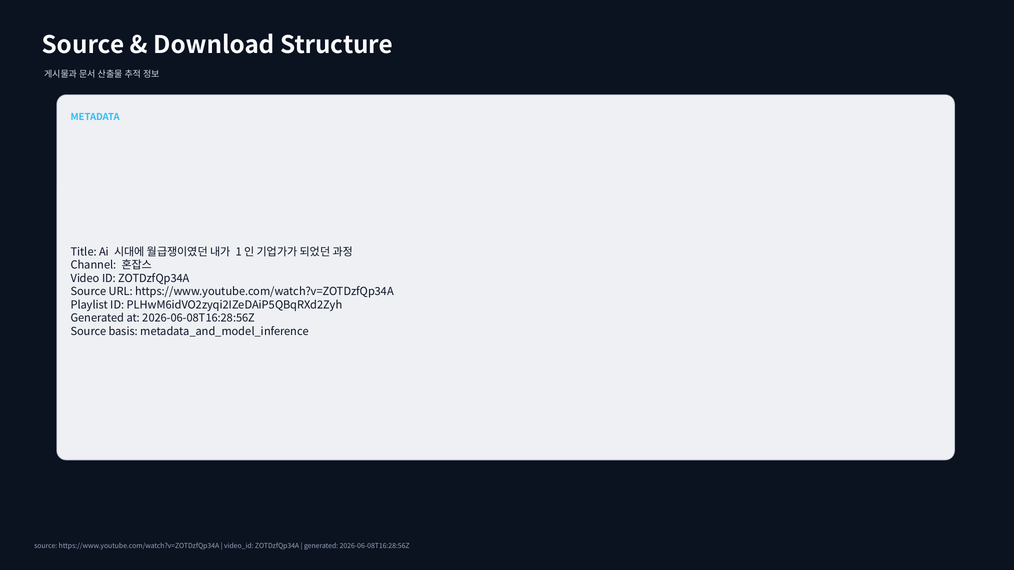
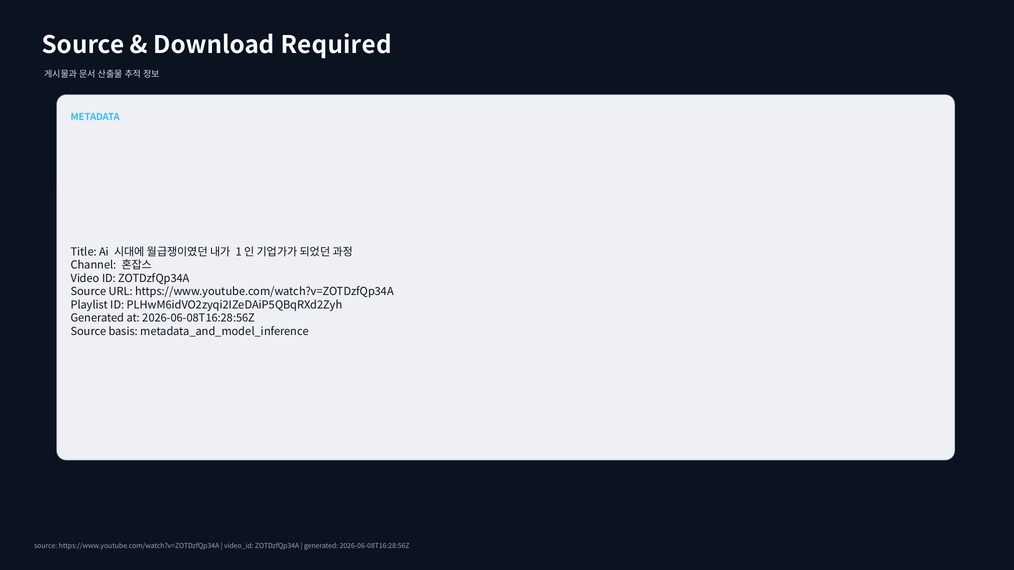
Structure: Structure -> Required
